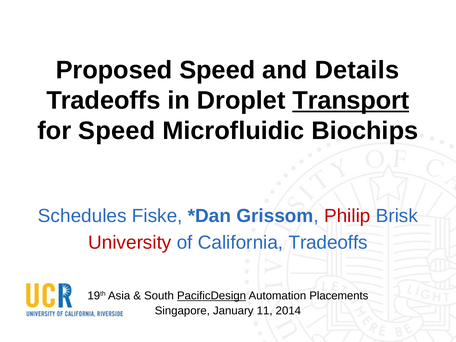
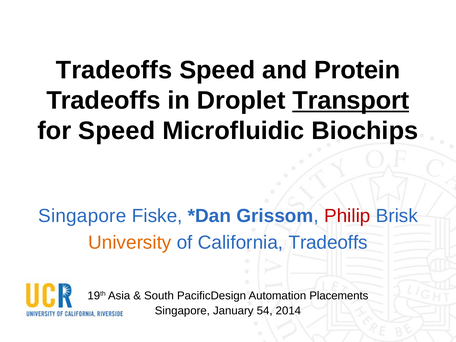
Proposed at (114, 70): Proposed -> Tradeoffs
Details: Details -> Protein
Schedules at (82, 216): Schedules -> Singapore
University colour: red -> orange
PacificDesign underline: present -> none
11: 11 -> 54
